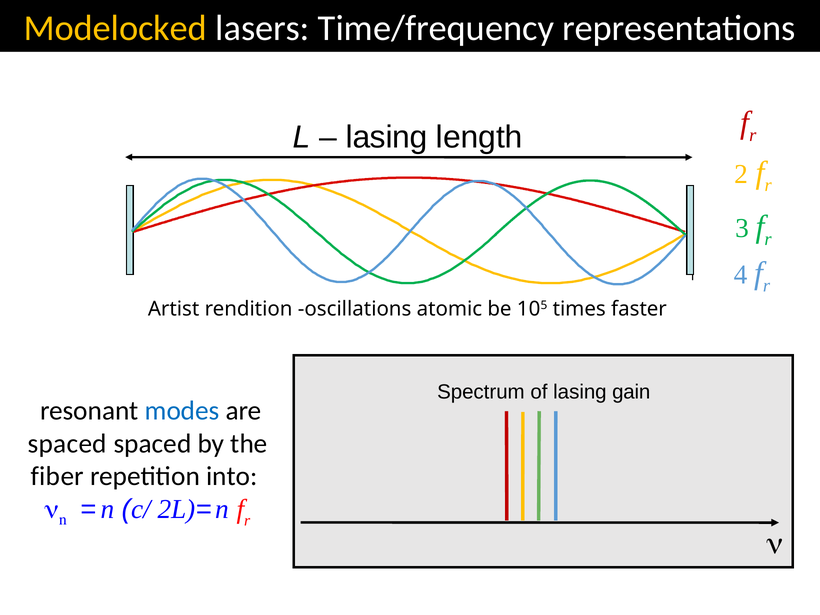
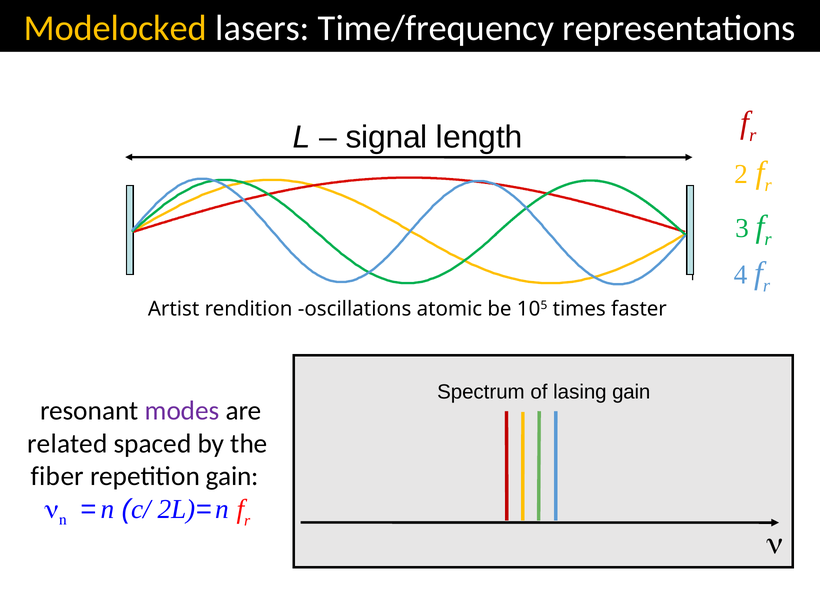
lasing at (387, 137): lasing -> signal
modes colour: blue -> purple
spaced at (67, 443): spaced -> related
repetition into: into -> gain
